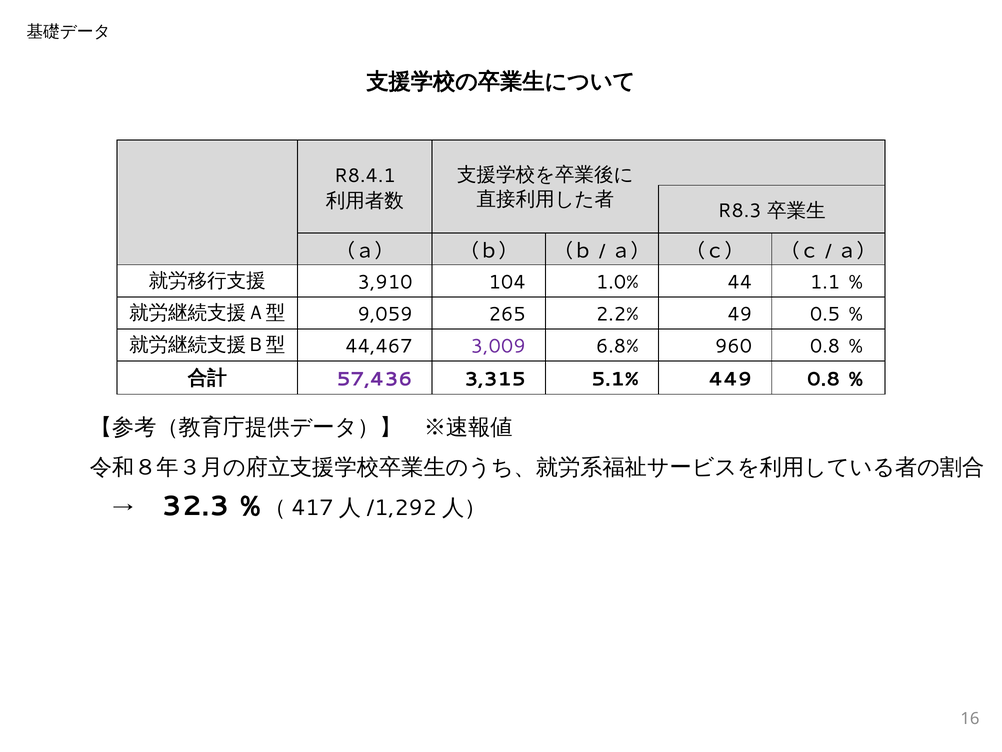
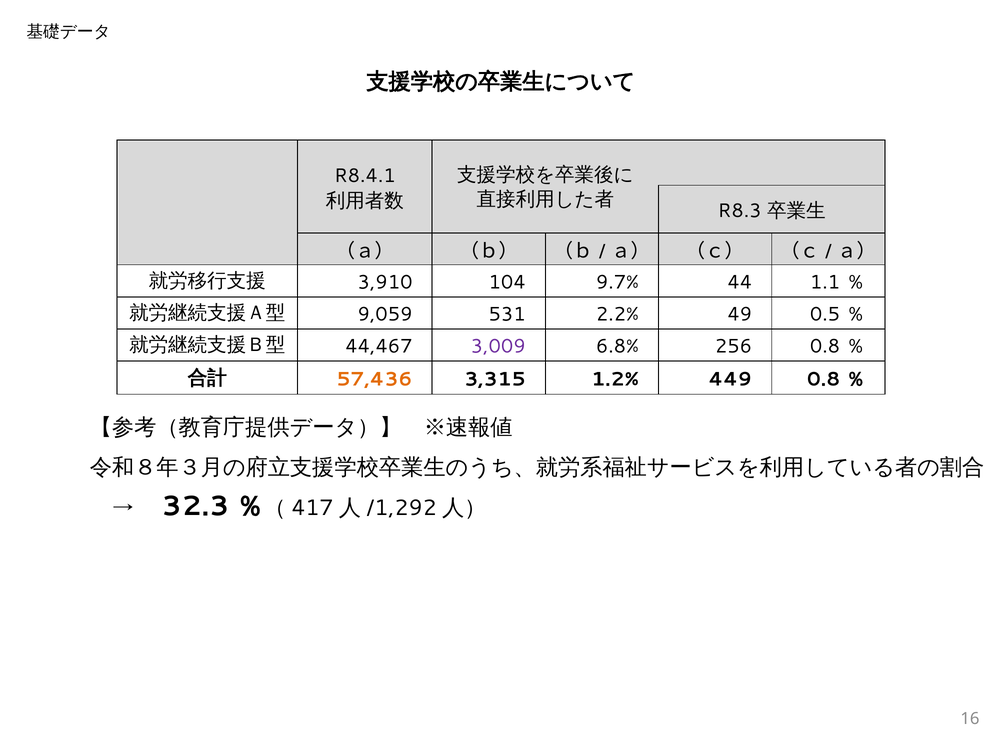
1.0%: 1.0% -> 9.7%
265: 265 -> 531
960: 960 -> 256
57,436 colour: purple -> orange
5.1%: 5.1% -> 1.2%
